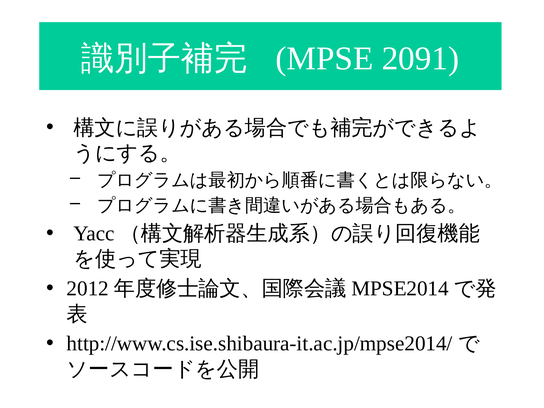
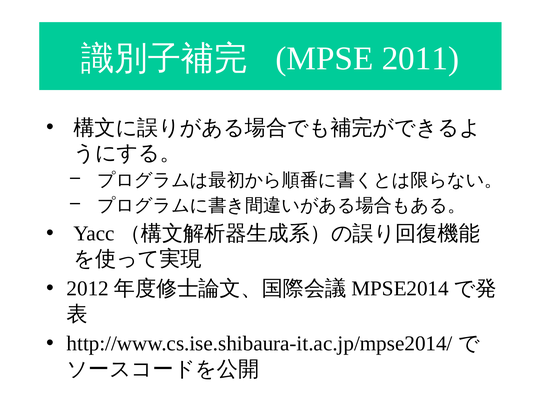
2091: 2091 -> 2011
